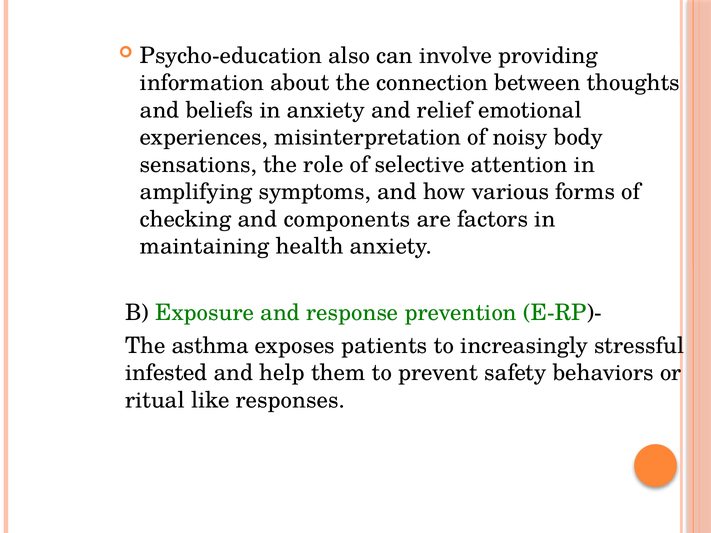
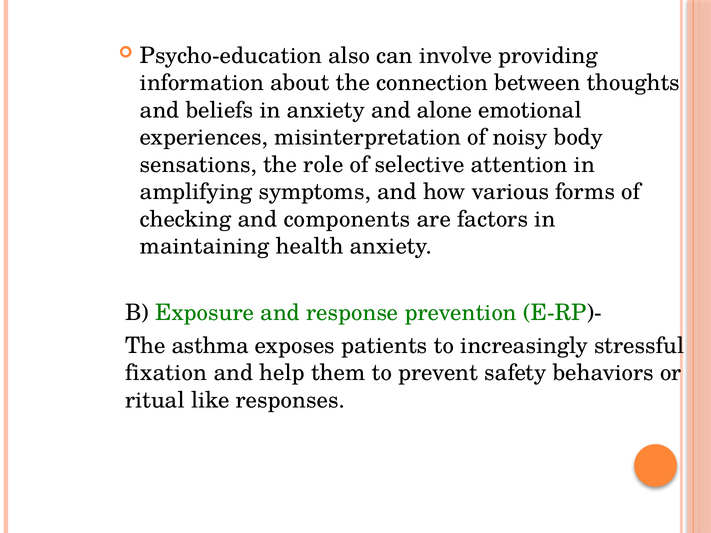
relief: relief -> alone
infested: infested -> fixation
